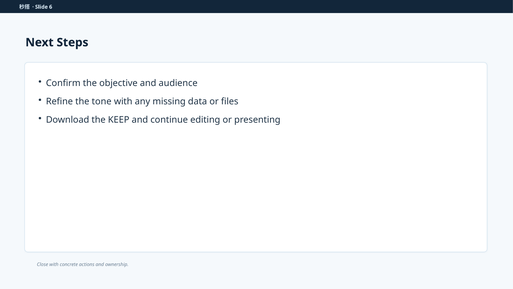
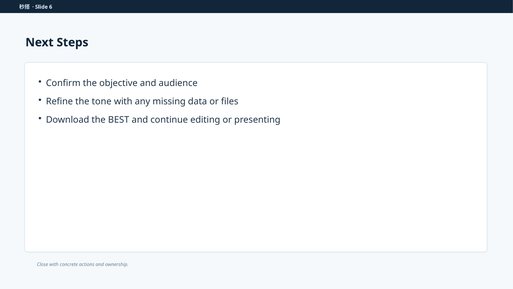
KEEP: KEEP -> BEST
